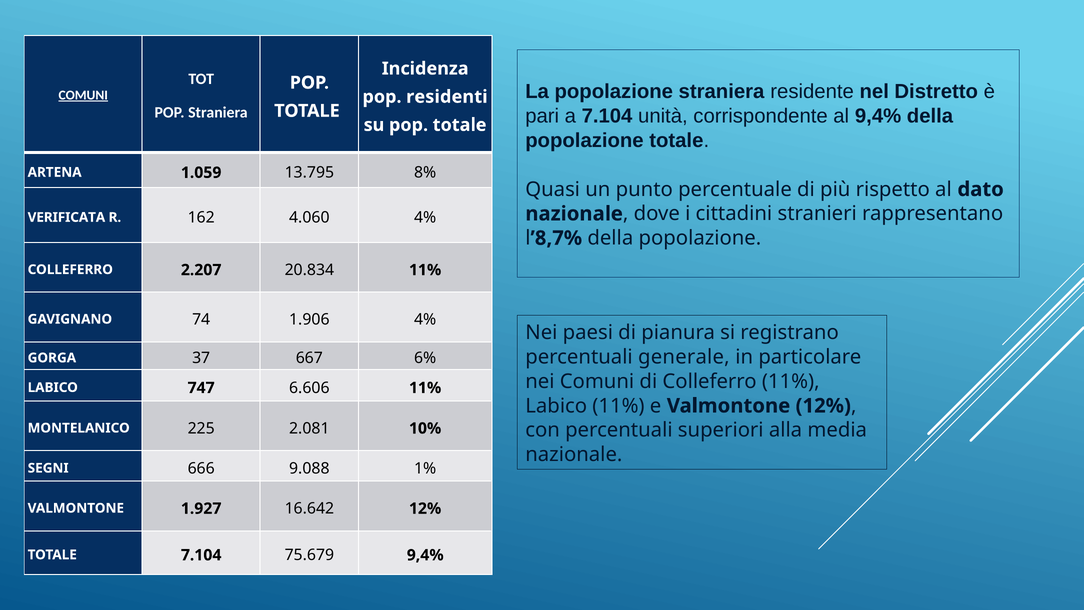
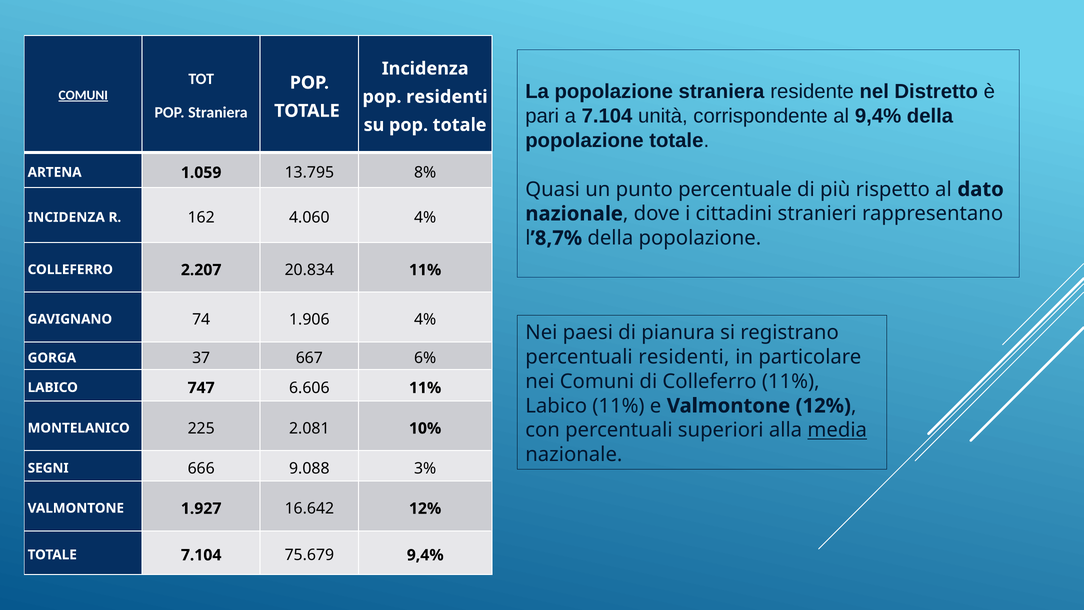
VERIFICATA at (66, 217): VERIFICATA -> INCIDENZA
percentuali generale: generale -> residenti
media underline: none -> present
1%: 1% -> 3%
